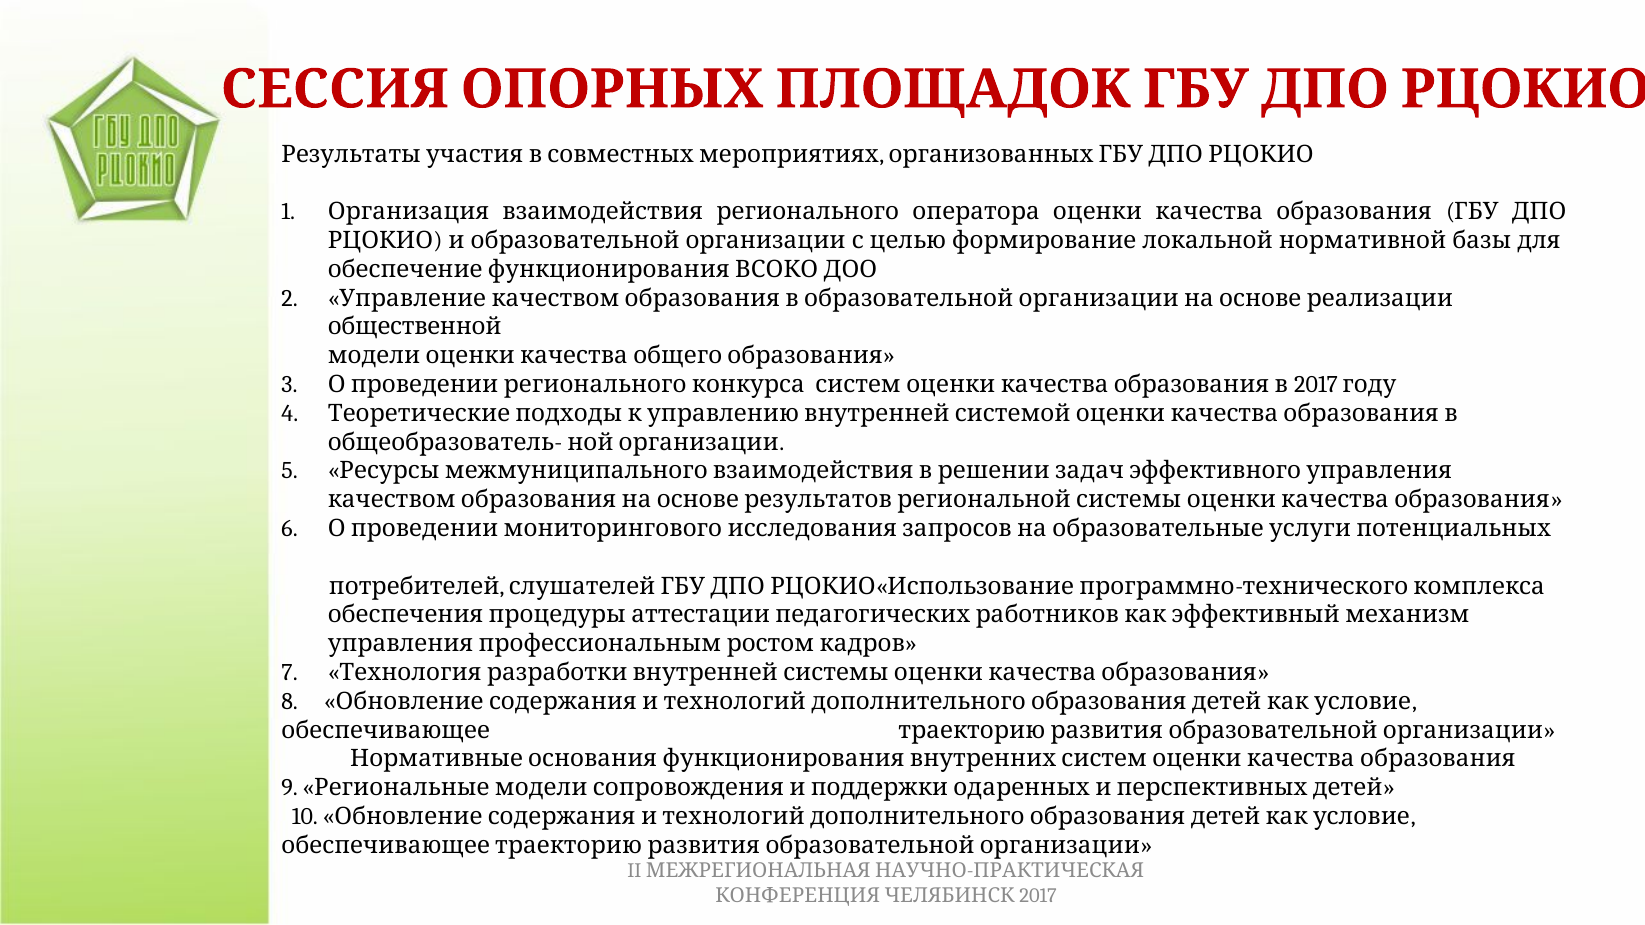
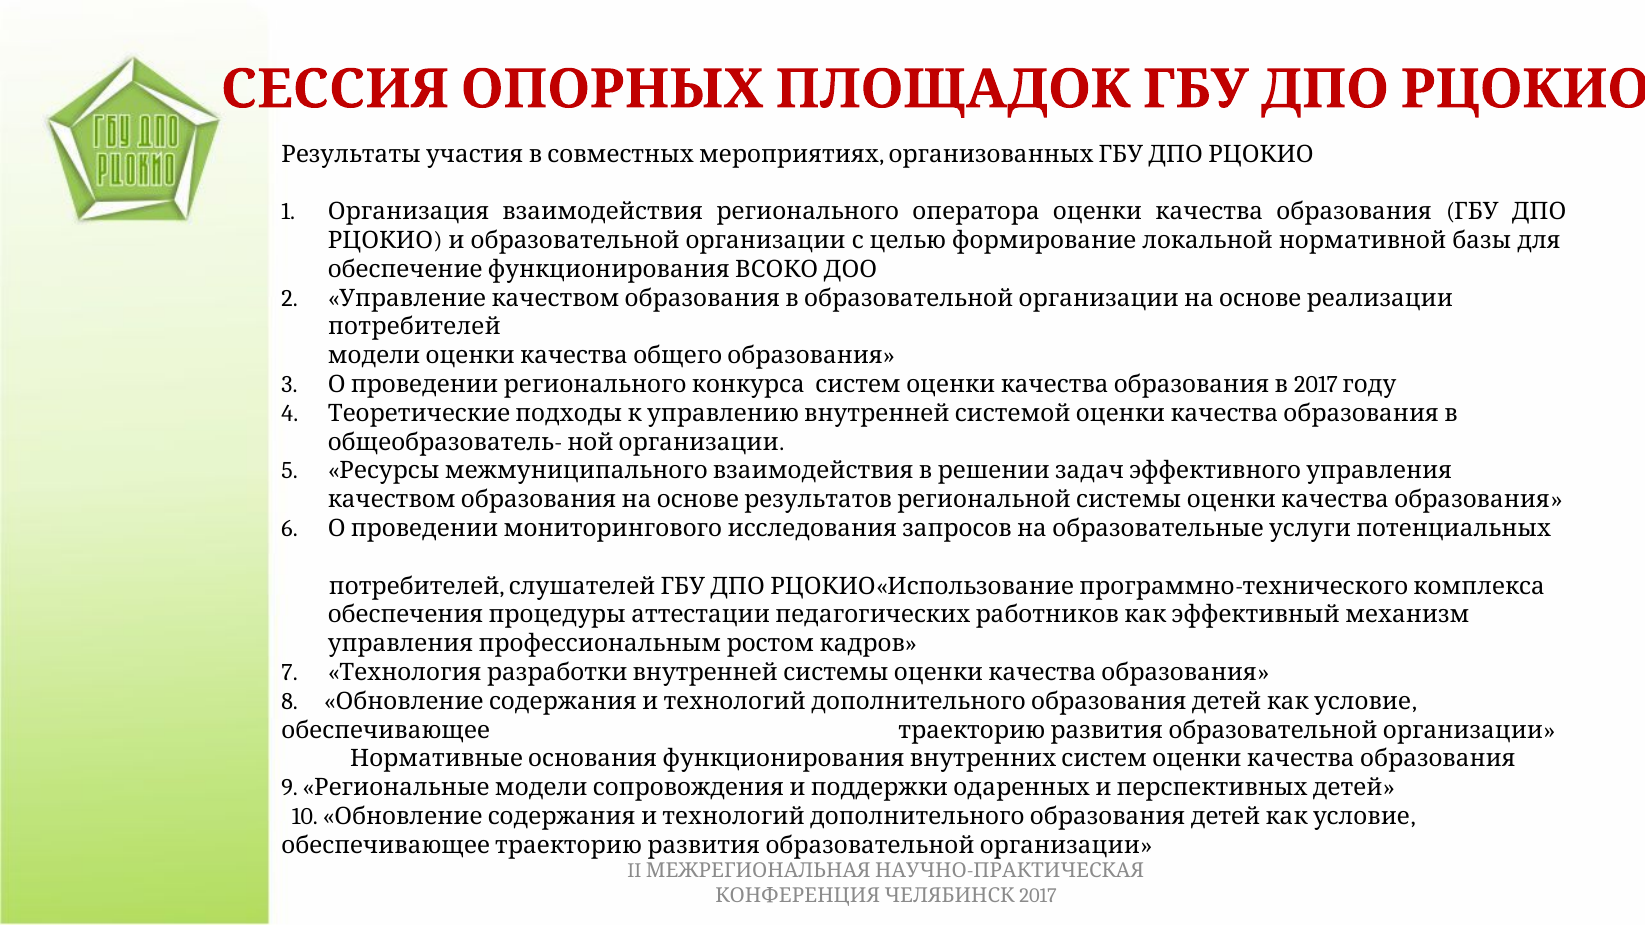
общественной at (415, 327): общественной -> потребителей
